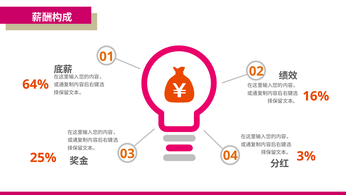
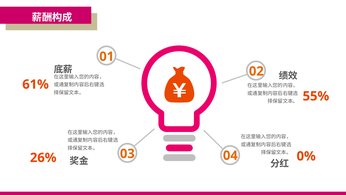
64%: 64% -> 61%
16%: 16% -> 55%
3%: 3% -> 0%
25%: 25% -> 26%
